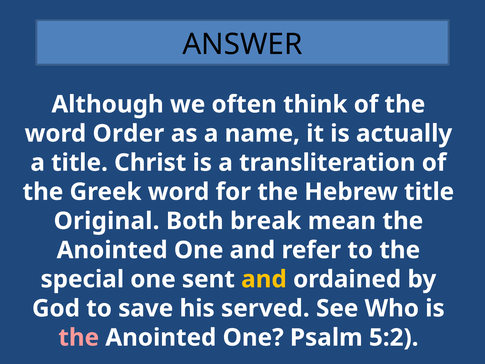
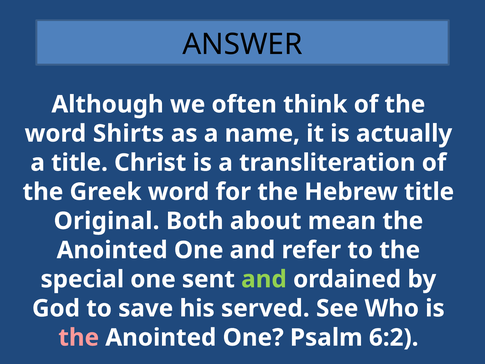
Order: Order -> Shirts
break: break -> about
and at (264, 279) colour: yellow -> light green
5:2: 5:2 -> 6:2
